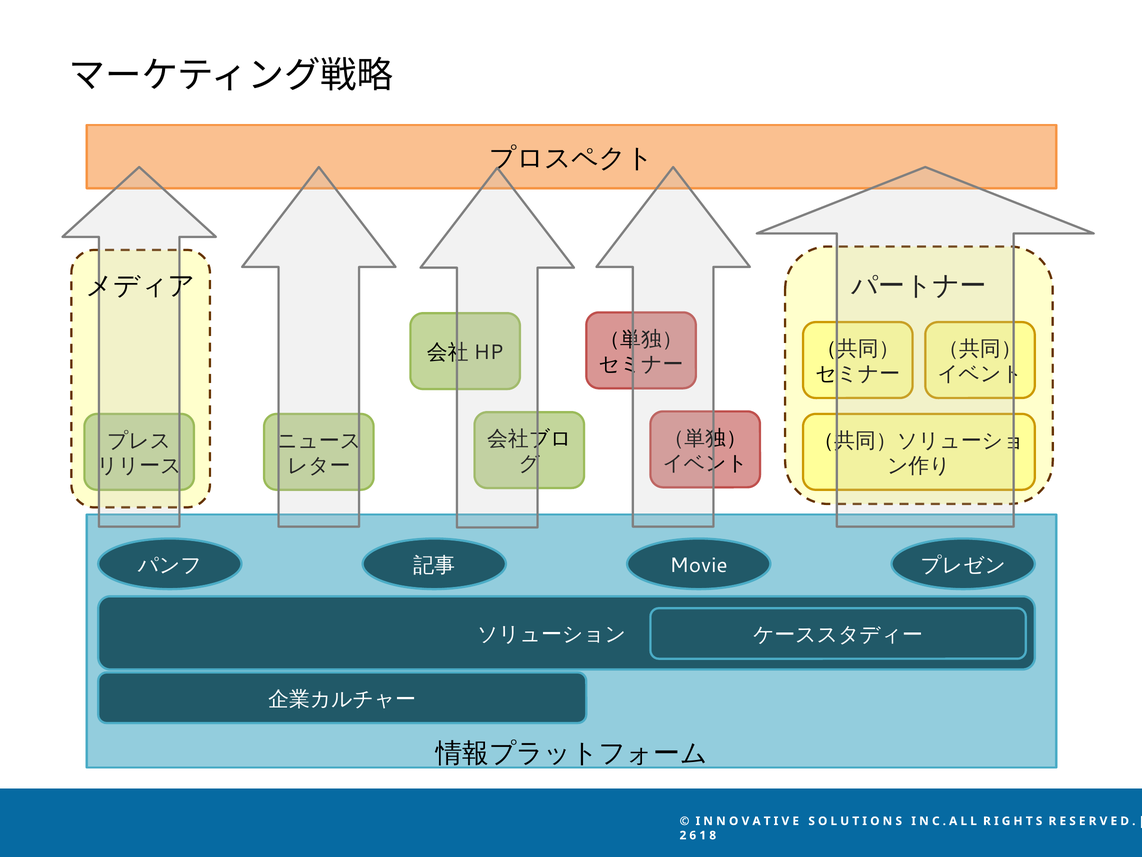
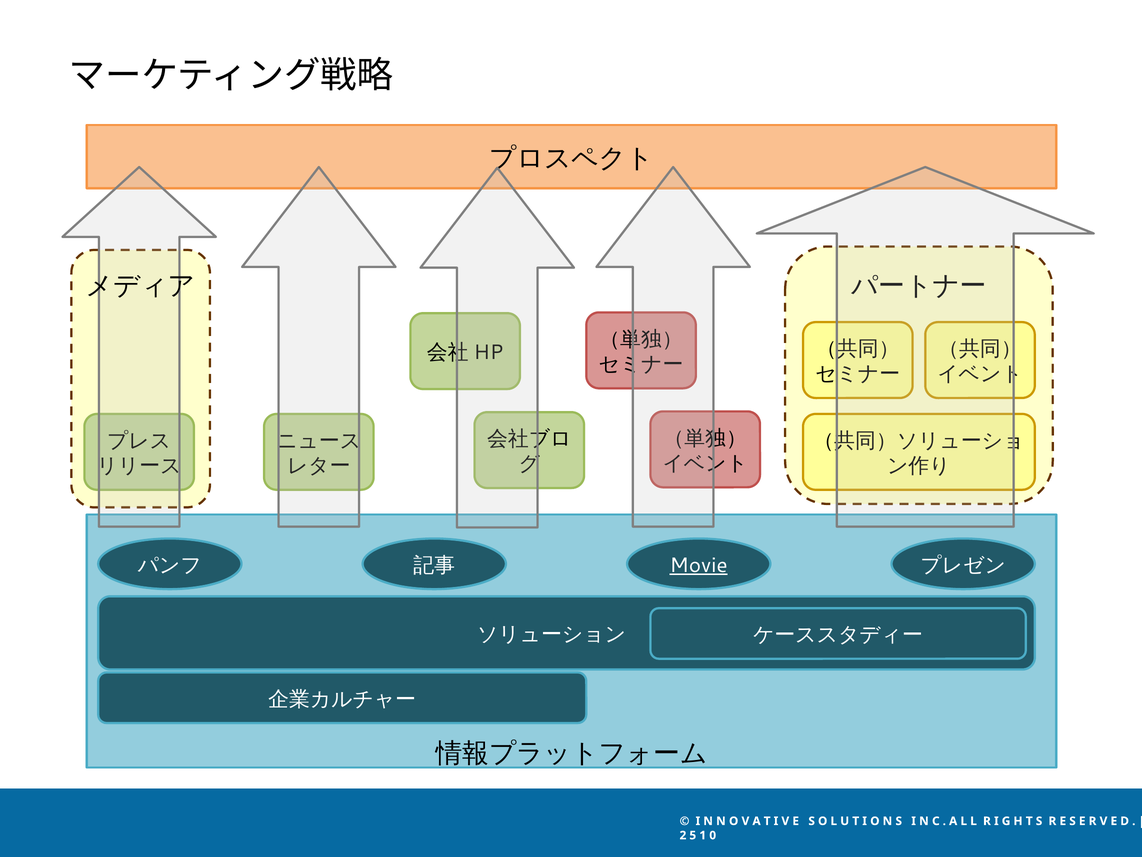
Movie underline: none -> present
6: 6 -> 5
8: 8 -> 0
